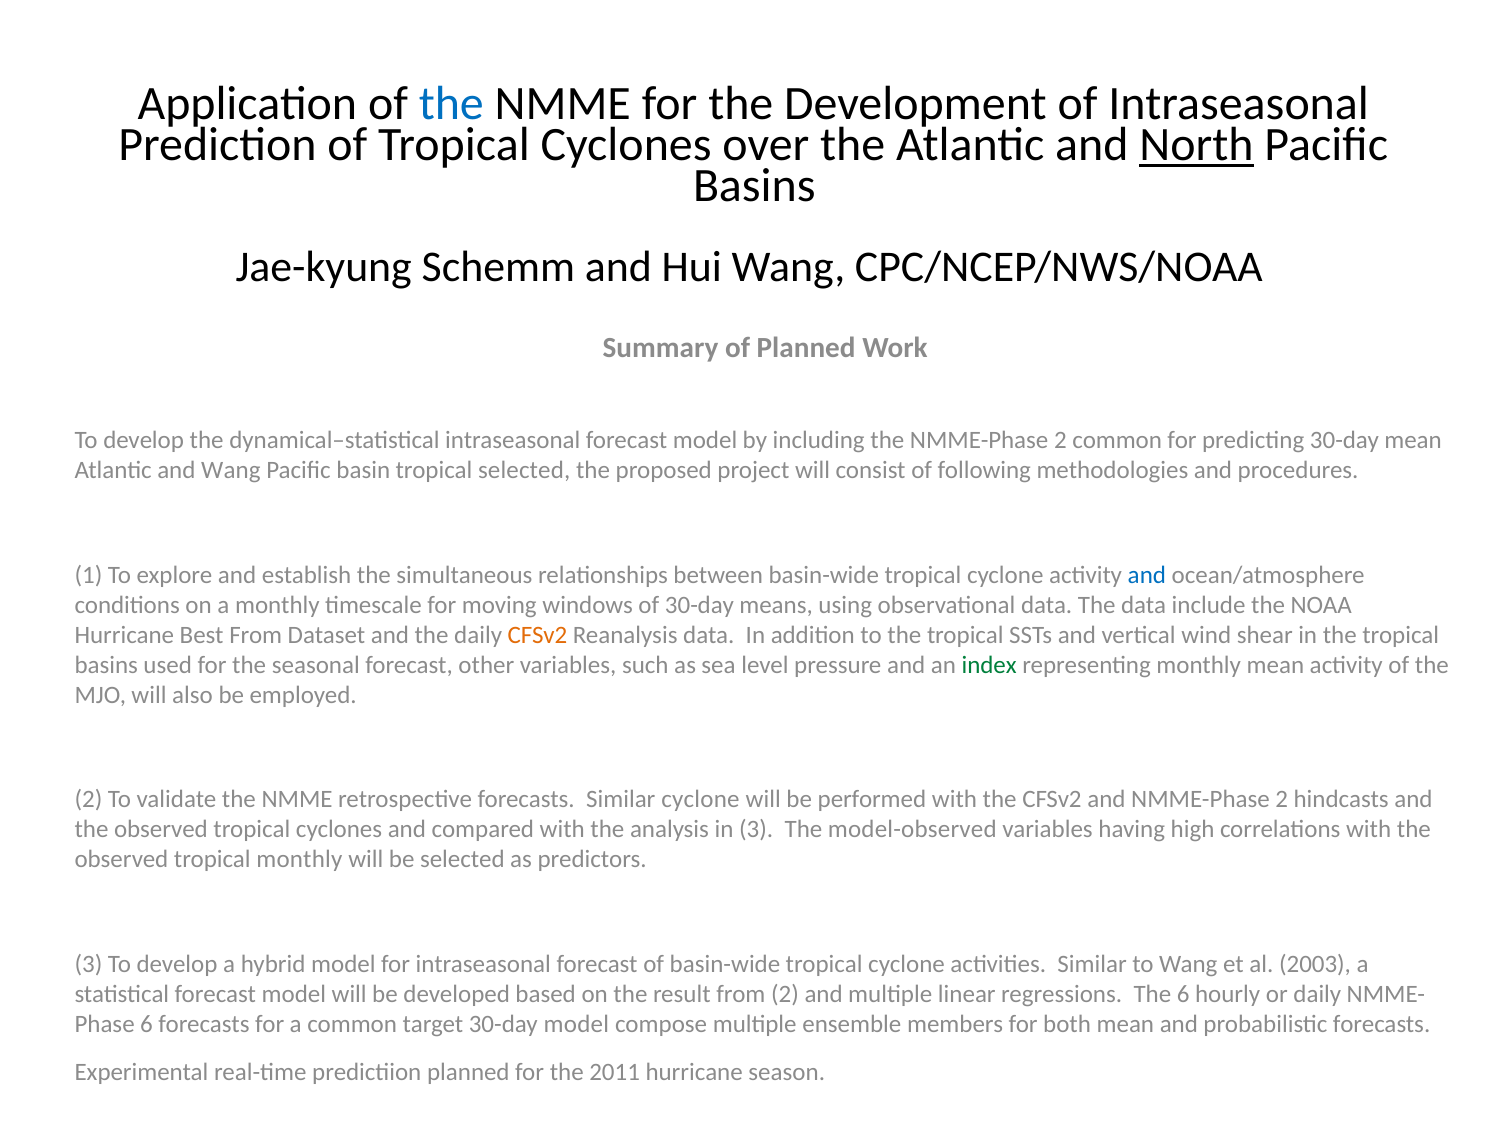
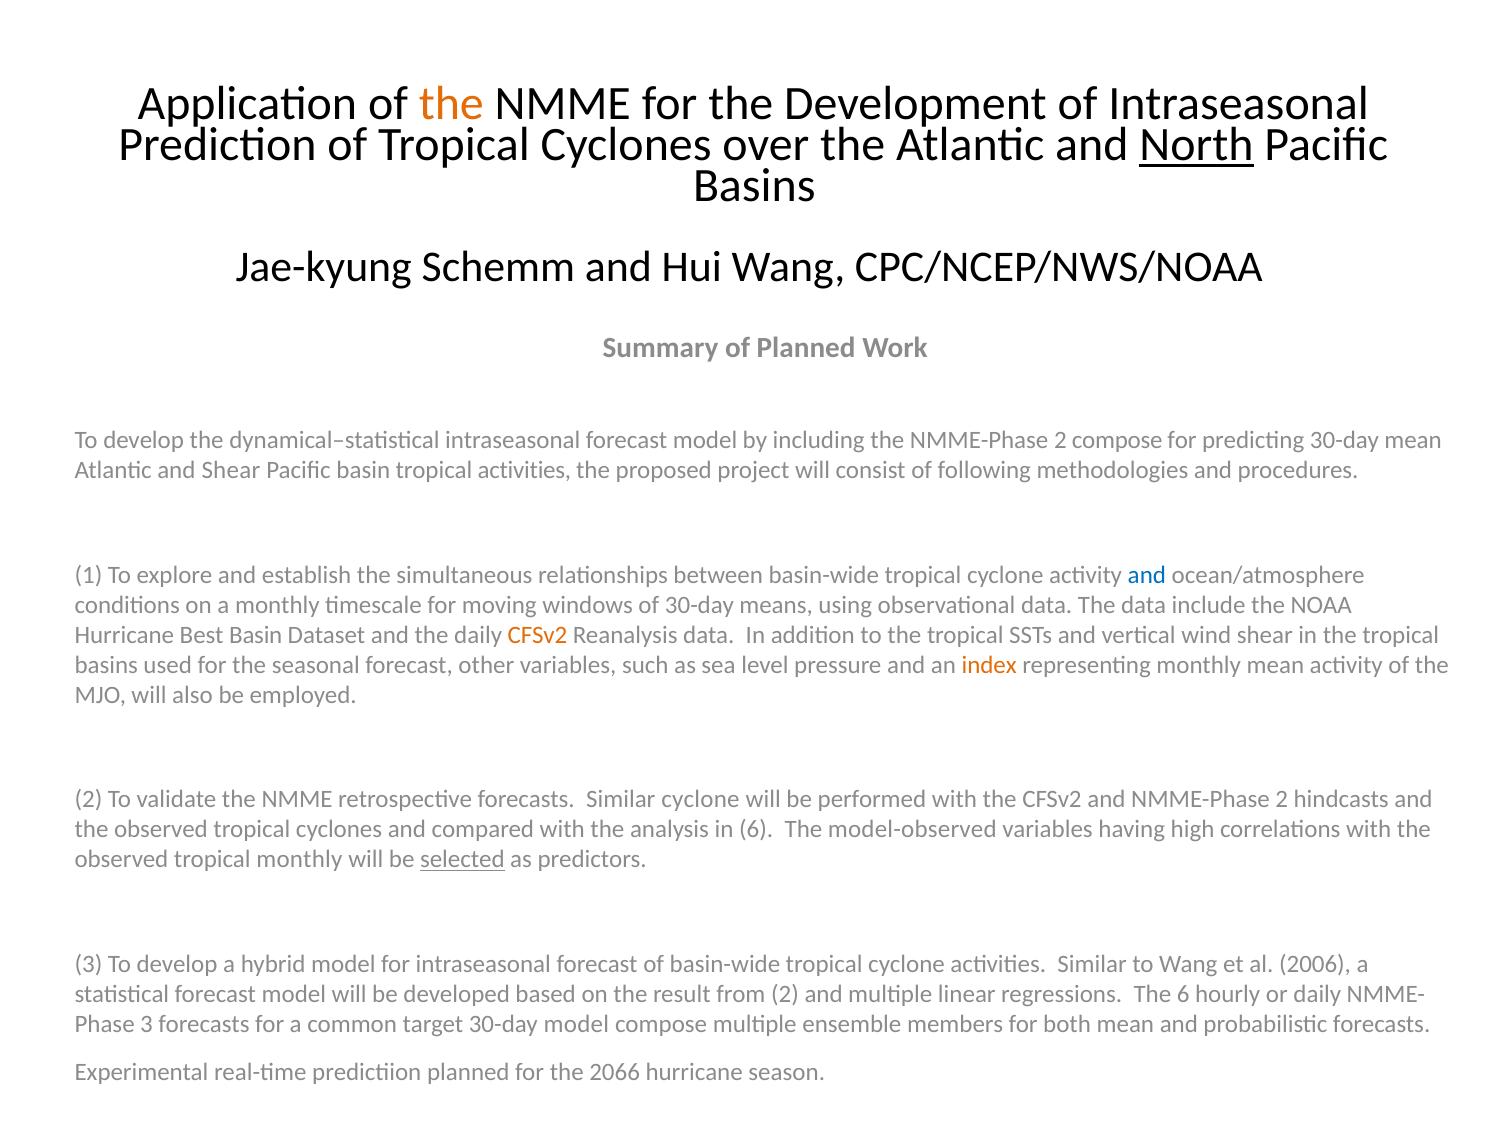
the at (451, 103) colour: blue -> orange
2 common: common -> compose
and Wang: Wang -> Shear
tropical selected: selected -> activities
Best From: From -> Basin
index colour: green -> orange
in 3: 3 -> 6
selected at (462, 859) underline: none -> present
2003: 2003 -> 2006
6 at (147, 1024): 6 -> 3
2011: 2011 -> 2066
